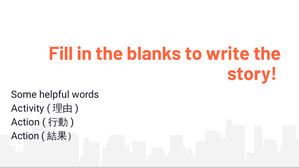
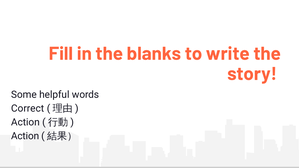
Activity: Activity -> Correct
